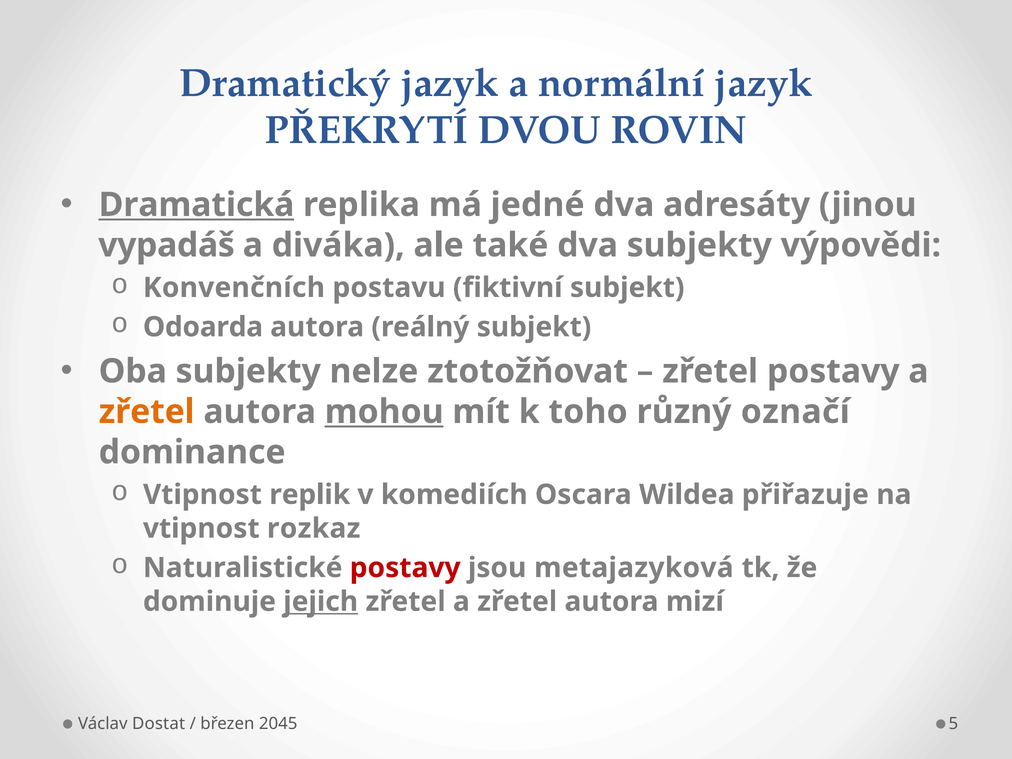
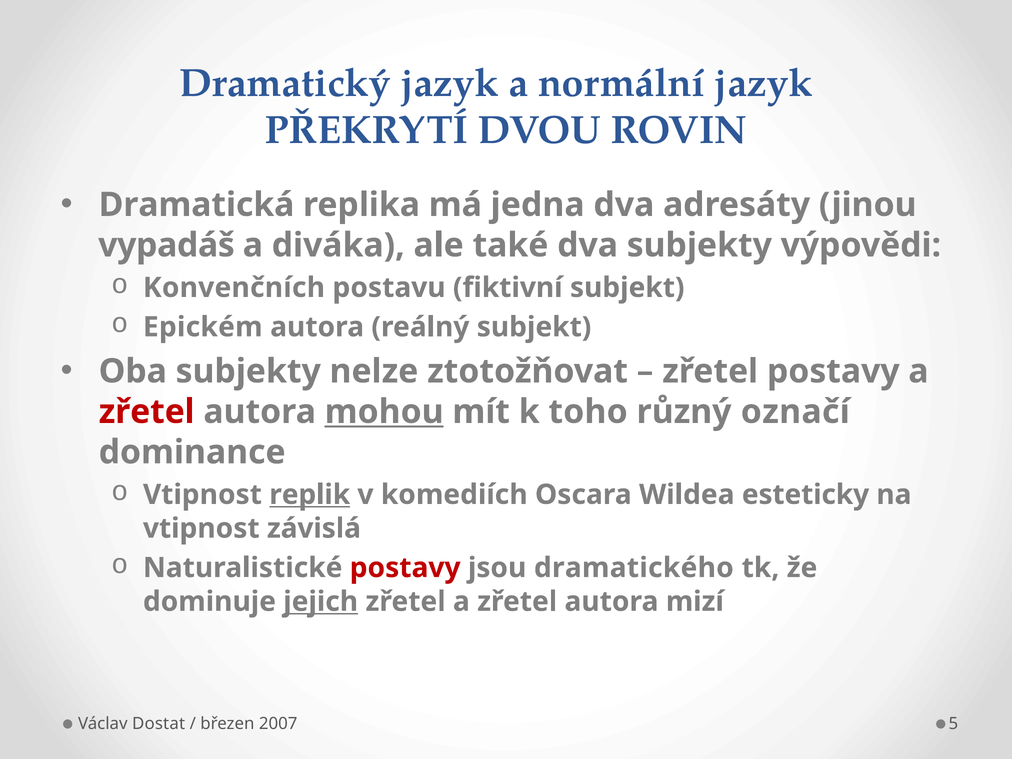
Dramatická underline: present -> none
jedné: jedné -> jedna
Odoarda: Odoarda -> Epickém
zřetel at (147, 412) colour: orange -> red
replik underline: none -> present
přiřazuje: přiřazuje -> esteticky
rozkaz: rozkaz -> závislá
metajazyková: metajazyková -> dramatického
2045: 2045 -> 2007
